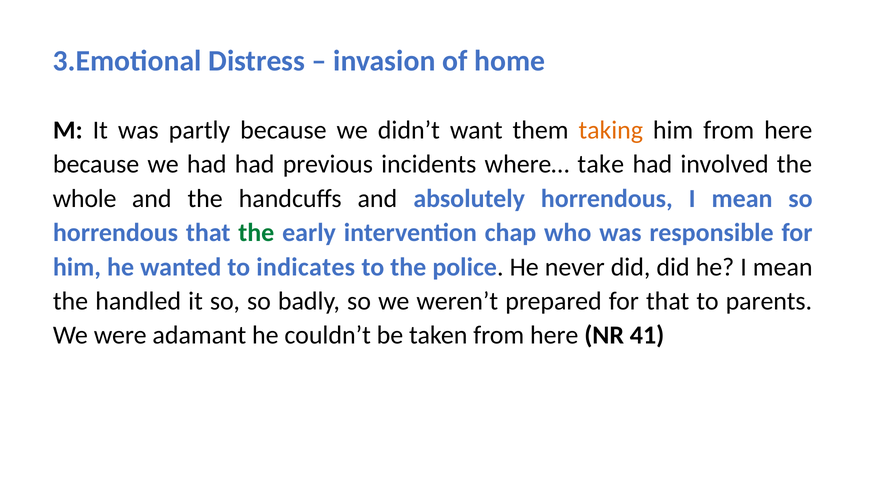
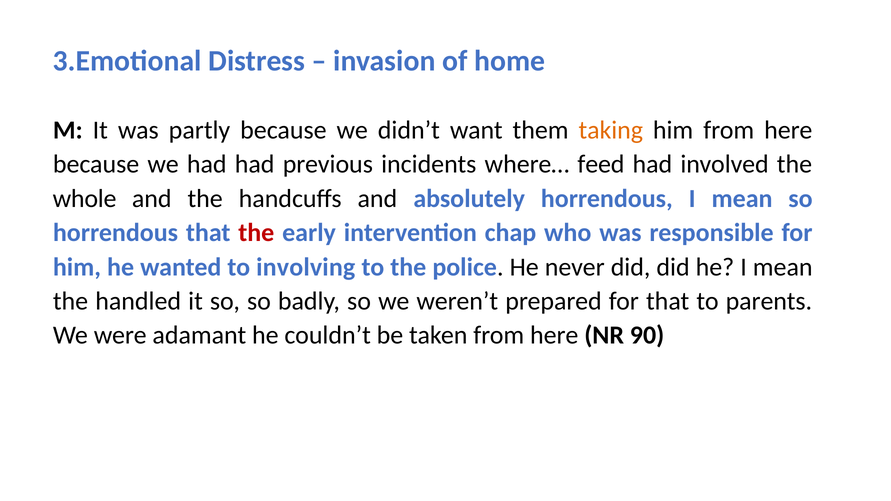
take: take -> feed
the at (256, 233) colour: green -> red
indicates: indicates -> involving
41: 41 -> 90
